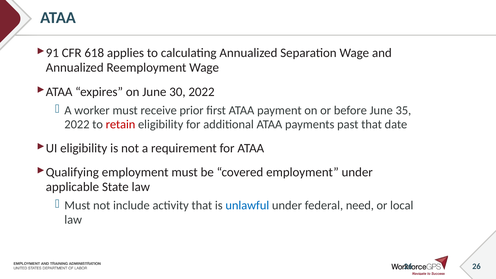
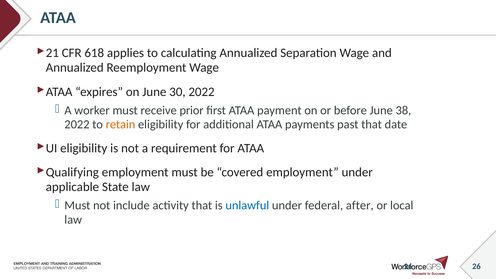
91: 91 -> 21
35: 35 -> 38
retain colour: red -> orange
need: need -> after
